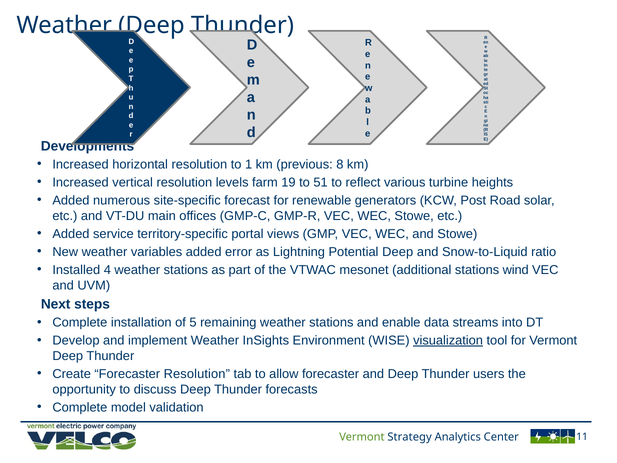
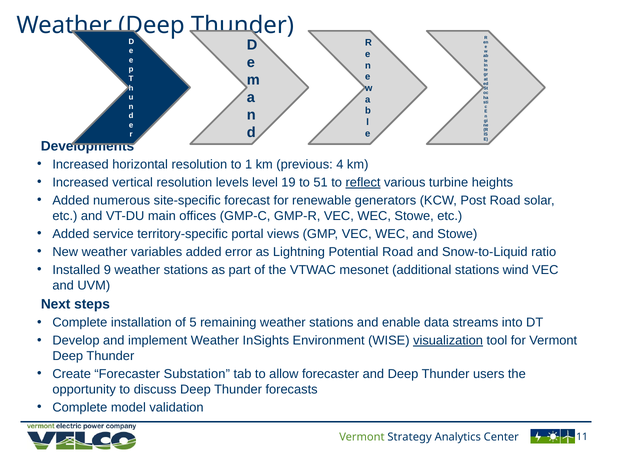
8: 8 -> 4
farm: farm -> level
reflect underline: none -> present
Potential Deep: Deep -> Road
4: 4 -> 9
Forecaster Resolution: Resolution -> Substation
